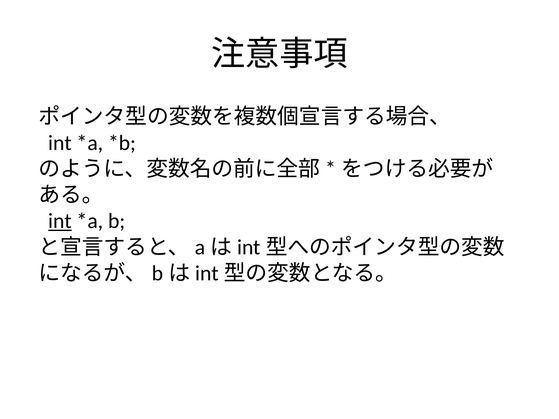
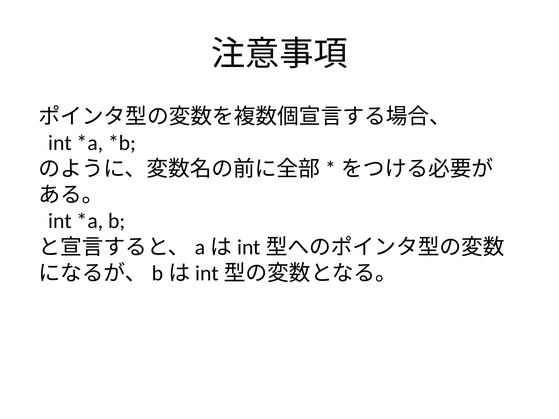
int at (60, 221) underline: present -> none
